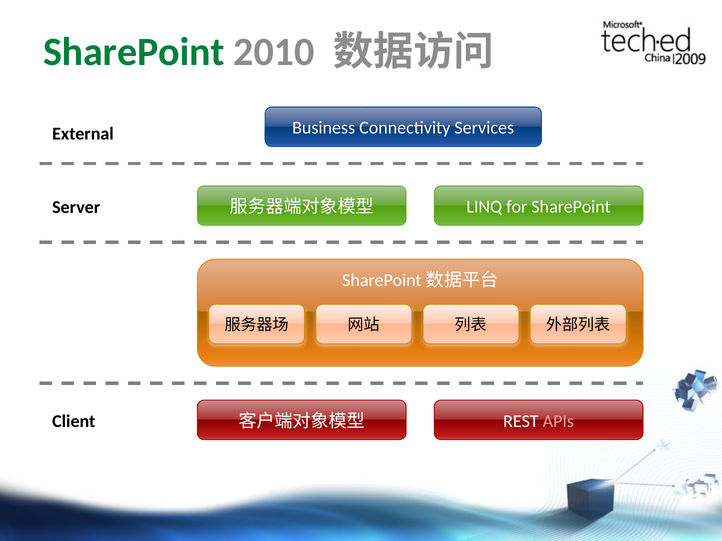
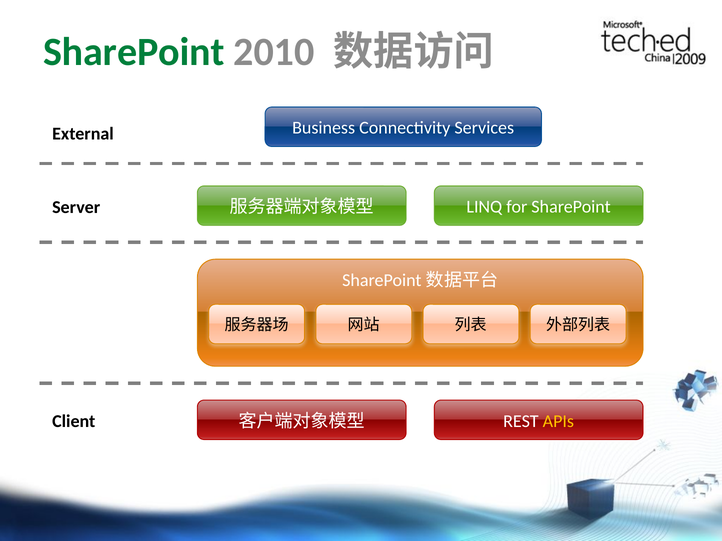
APIs colour: pink -> yellow
